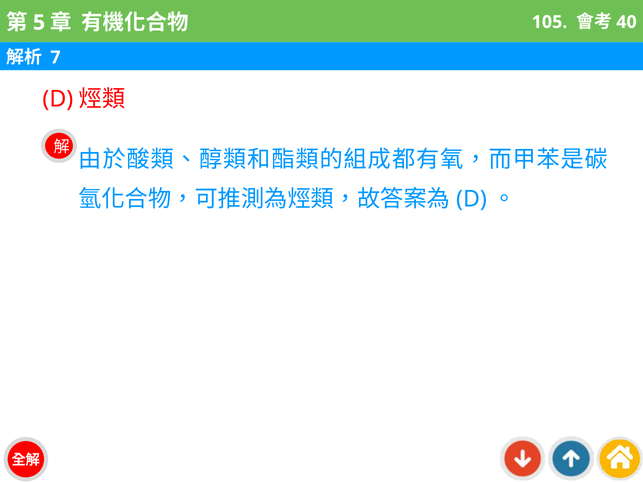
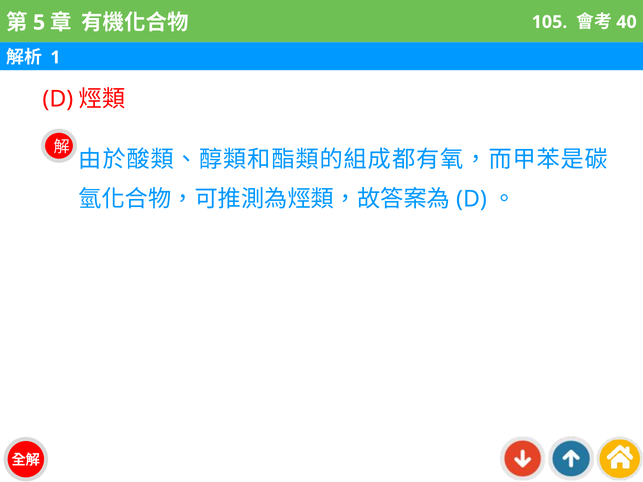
7: 7 -> 1
